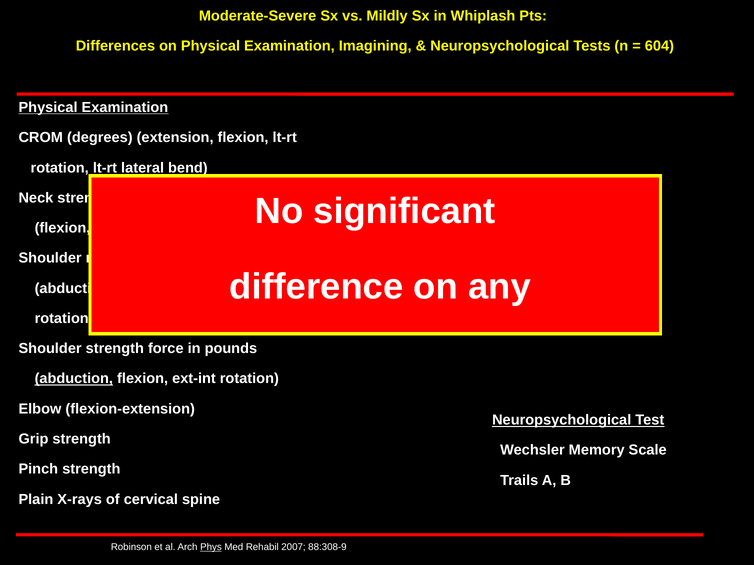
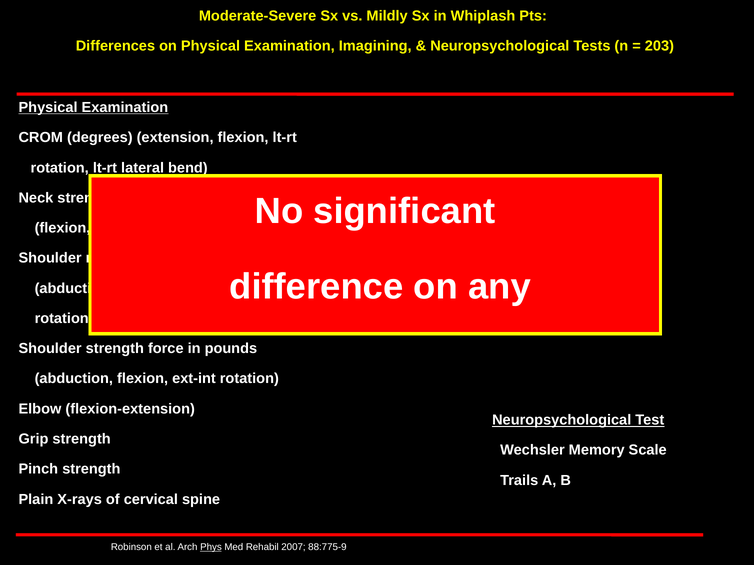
604: 604 -> 203
abduction at (74, 379) underline: present -> none
88:308-9: 88:308-9 -> 88:775-9
